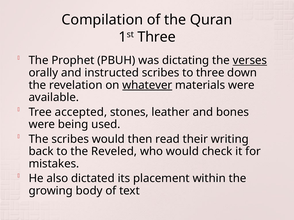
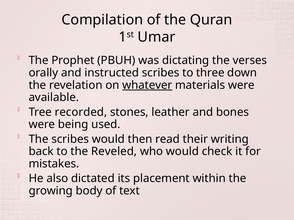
Three at (157, 37): Three -> Umar
verses underline: present -> none
accepted: accepted -> recorded
